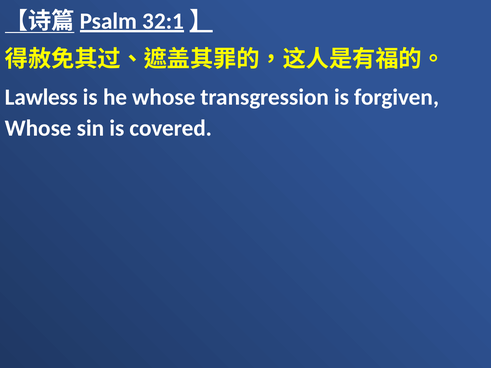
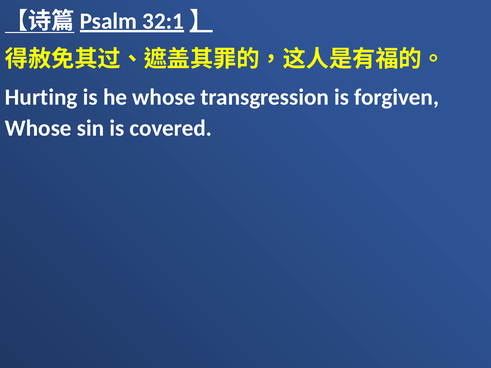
Lawless: Lawless -> Hurting
